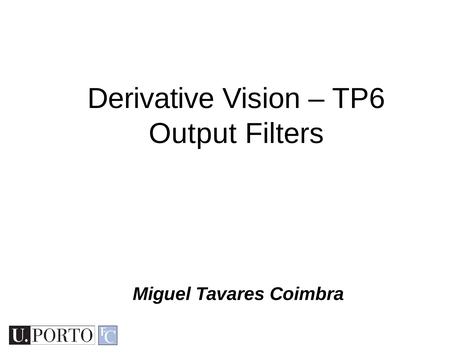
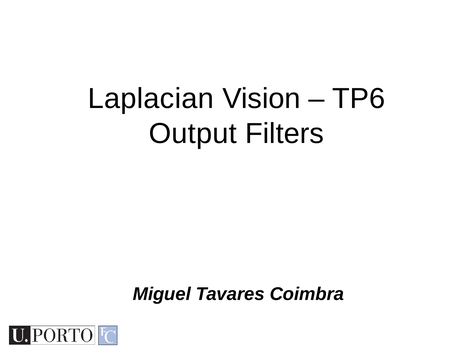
Derivative: Derivative -> Laplacian
